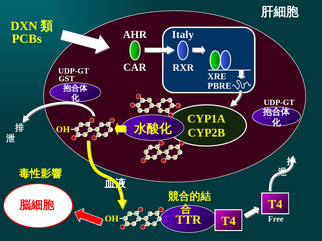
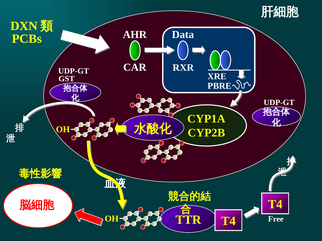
Italy: Italy -> Data
